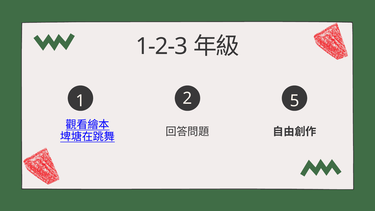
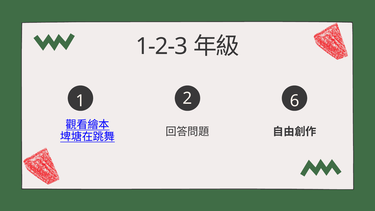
5: 5 -> 6
